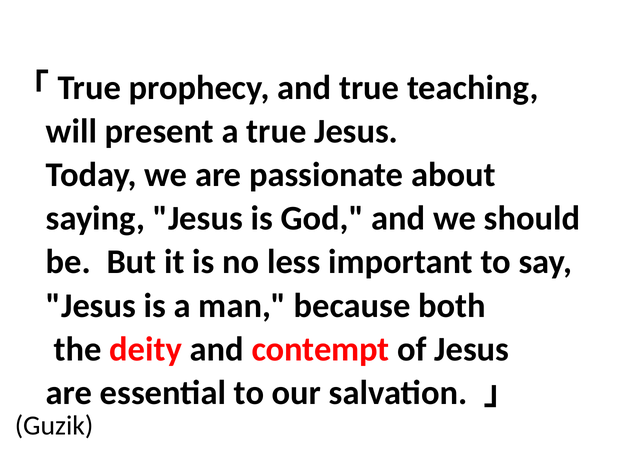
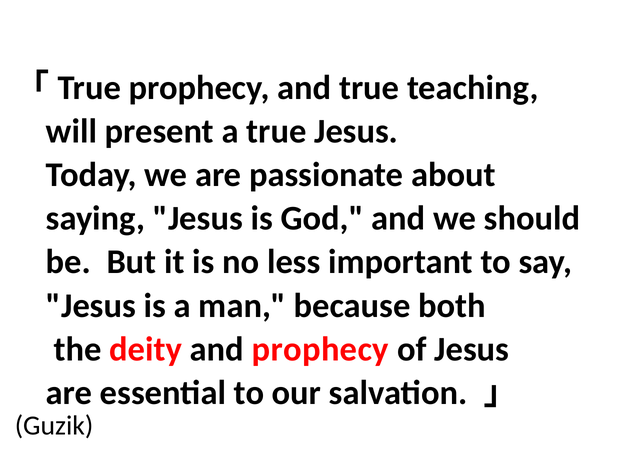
and contempt: contempt -> prophecy
